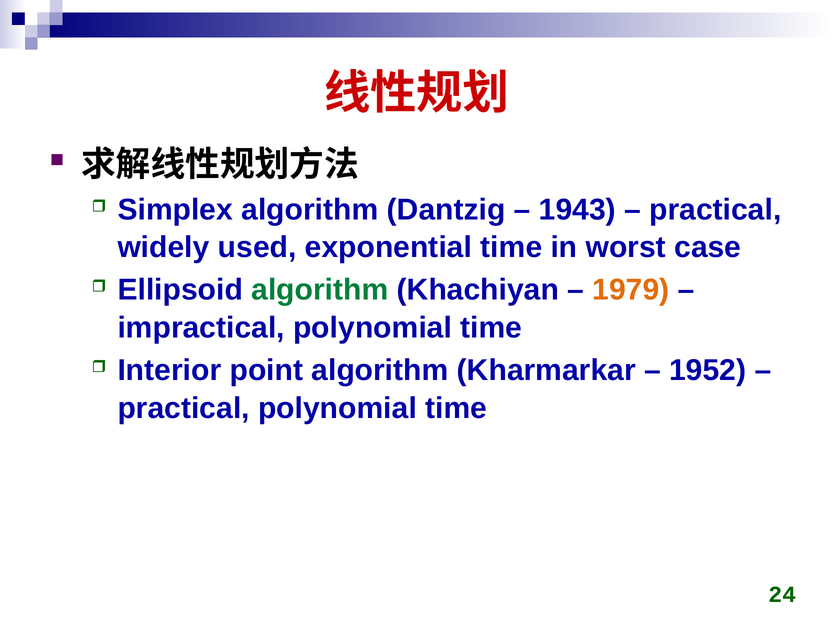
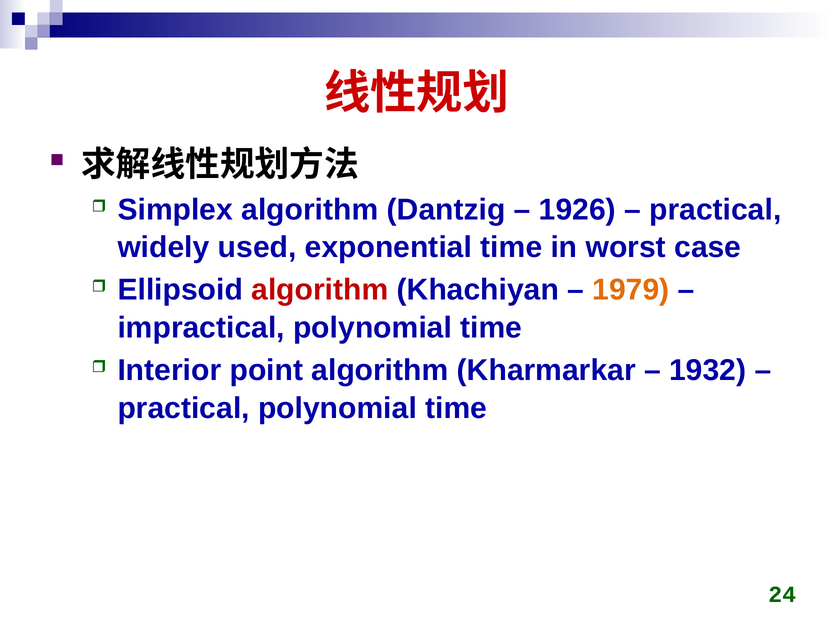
1943: 1943 -> 1926
algorithm at (320, 290) colour: green -> red
1952: 1952 -> 1932
